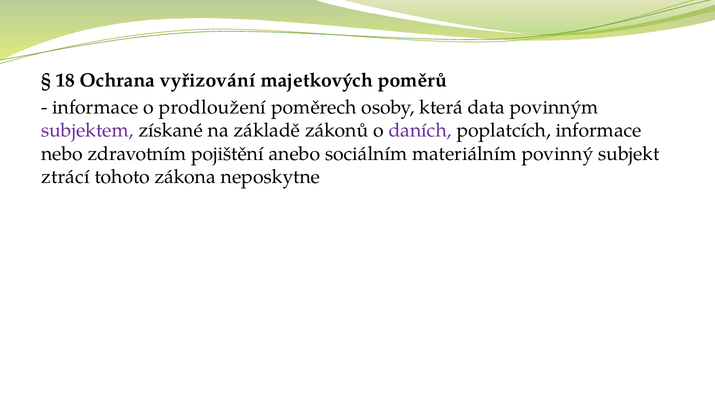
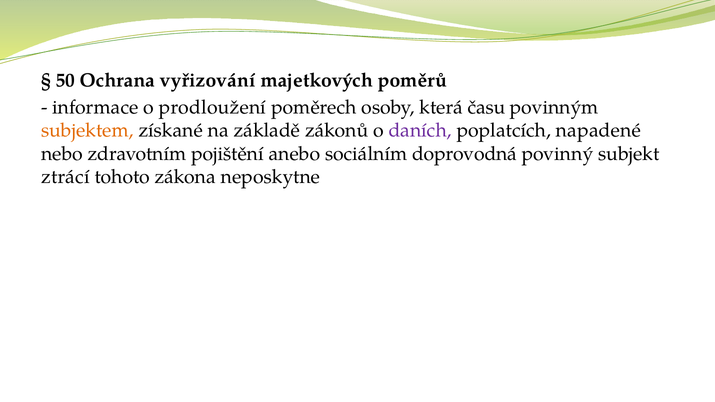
18: 18 -> 50
data: data -> času
subjektem colour: purple -> orange
poplatcích informace: informace -> napadené
materiálním: materiálním -> doprovodná
